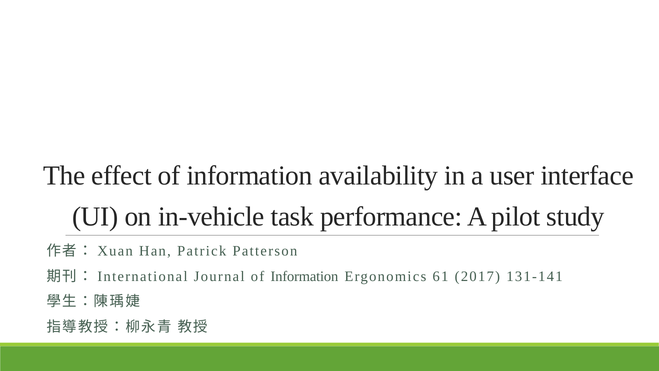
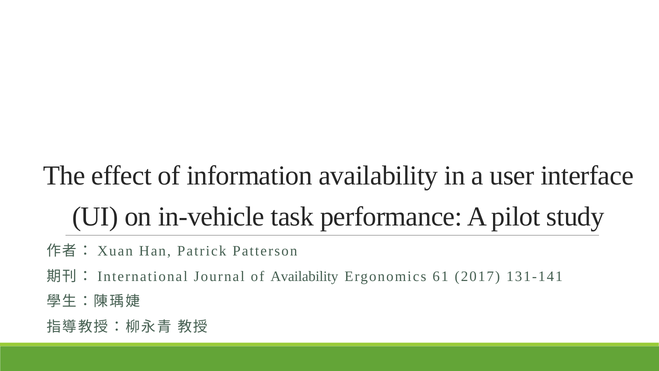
Journal of Information: Information -> Availability
